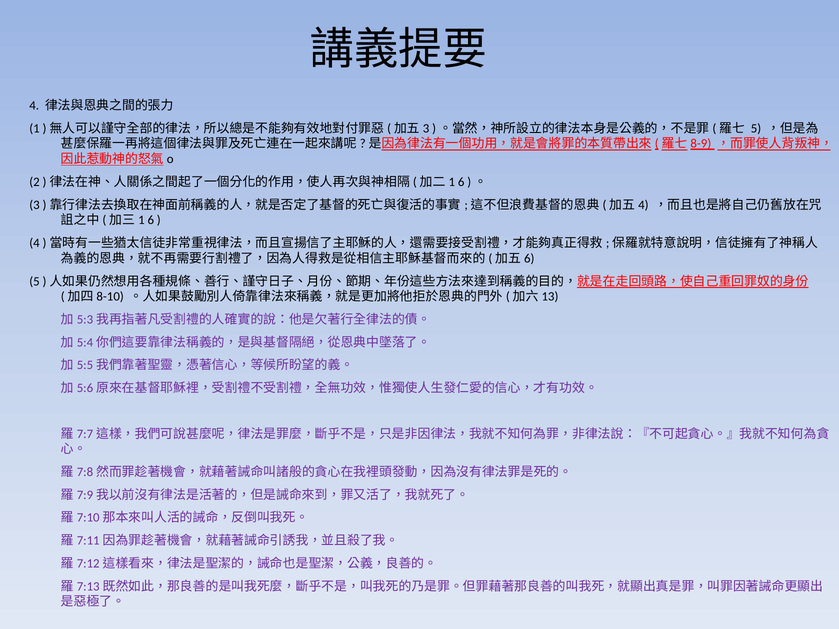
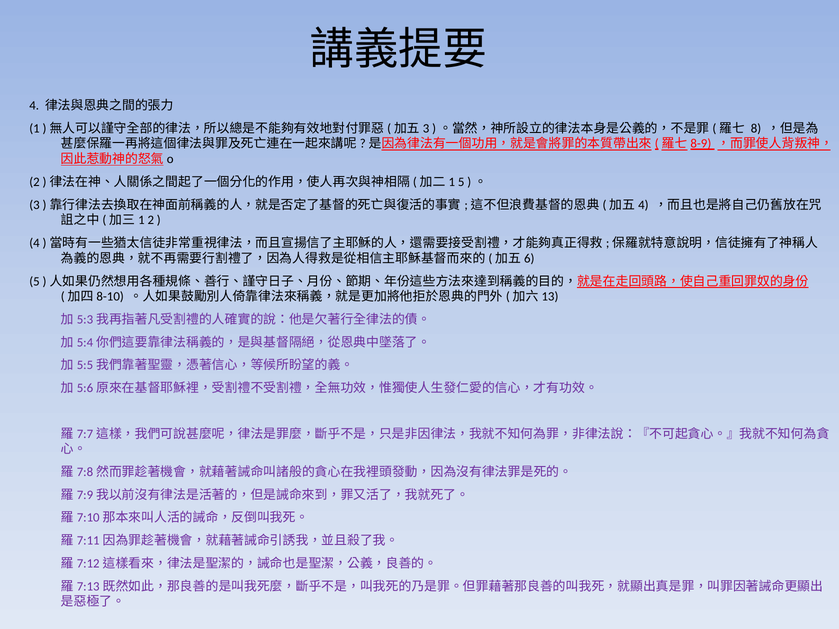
5 at (756, 128): 5 -> 8
6 at (461, 182): 6 -> 5
6 at (151, 220): 6 -> 2
